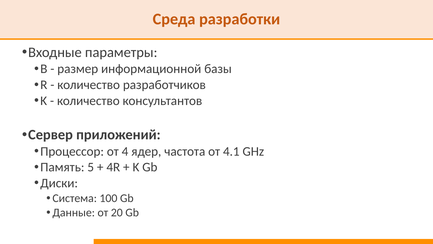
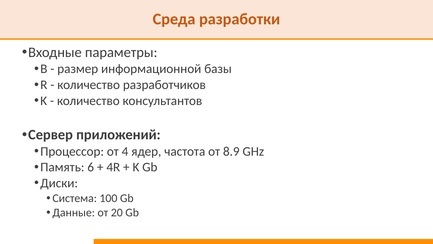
4.1: 4.1 -> 8.9
5: 5 -> 6
